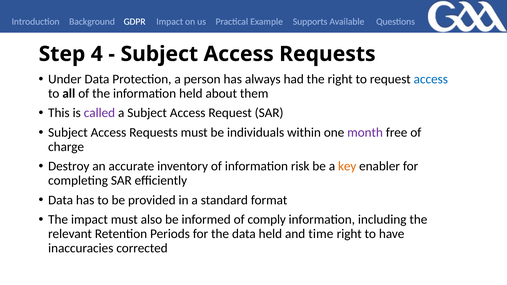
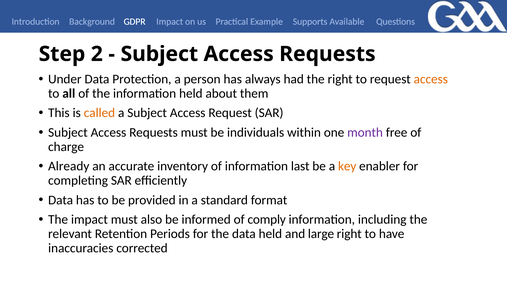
4: 4 -> 2
access at (431, 79) colour: blue -> orange
called colour: purple -> orange
Destroy: Destroy -> Already
risk: risk -> last
time: time -> large
